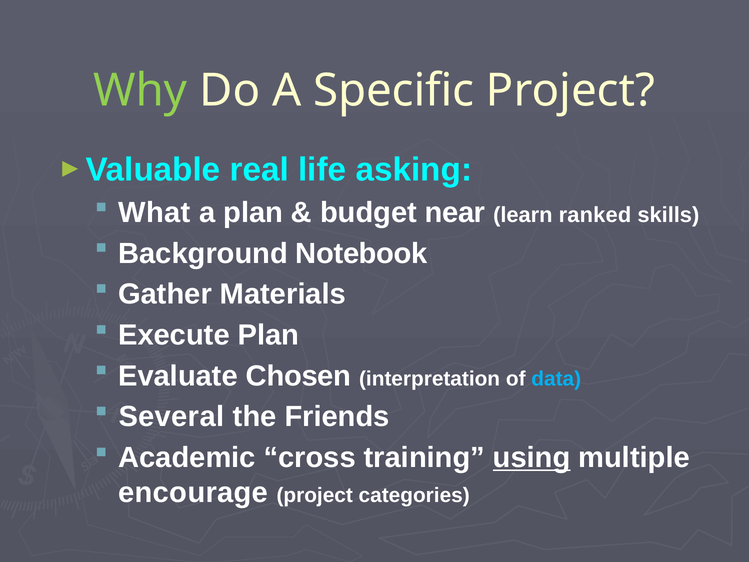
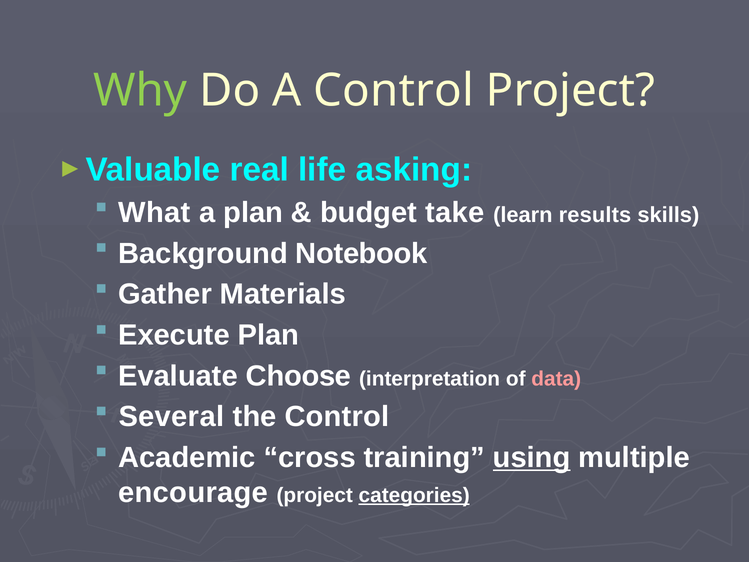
A Specific: Specific -> Control
near: near -> take
ranked: ranked -> results
Chosen: Chosen -> Choose
data colour: light blue -> pink
the Friends: Friends -> Control
categories underline: none -> present
